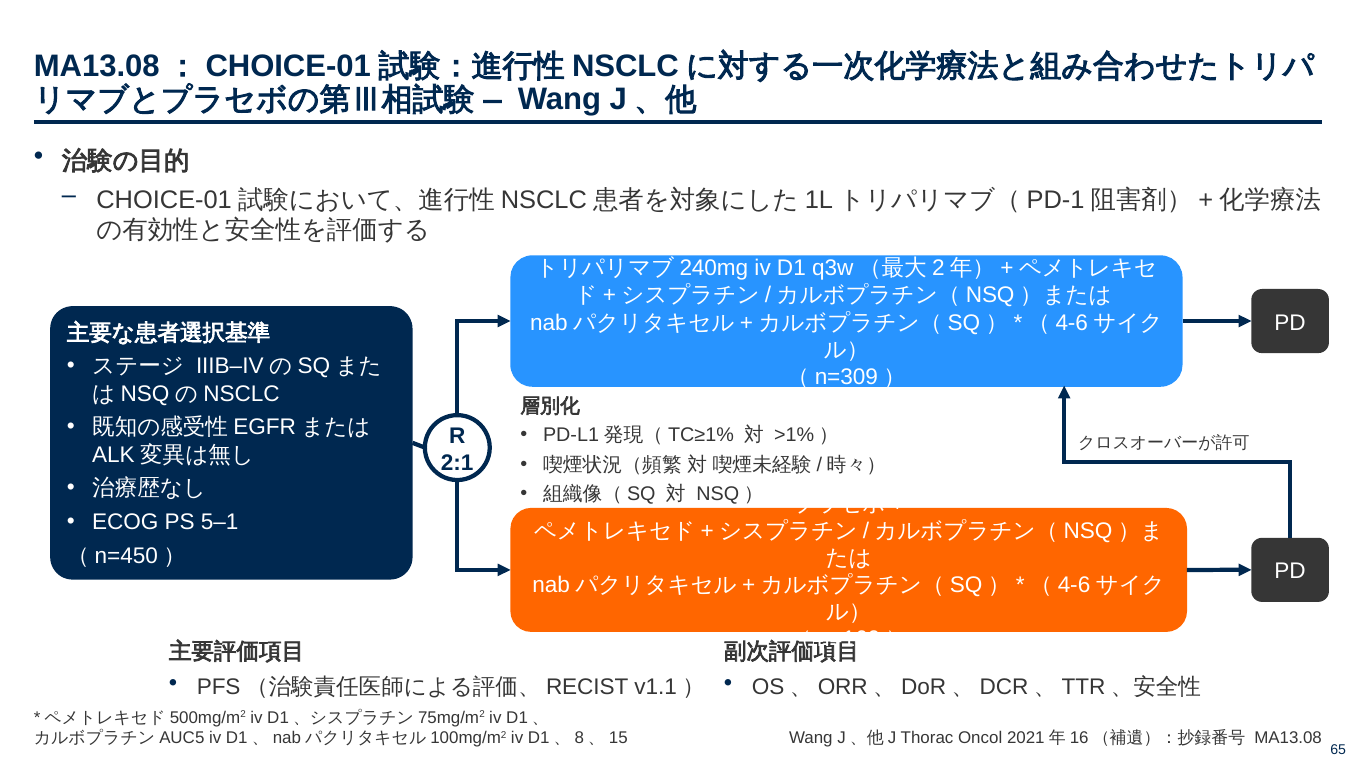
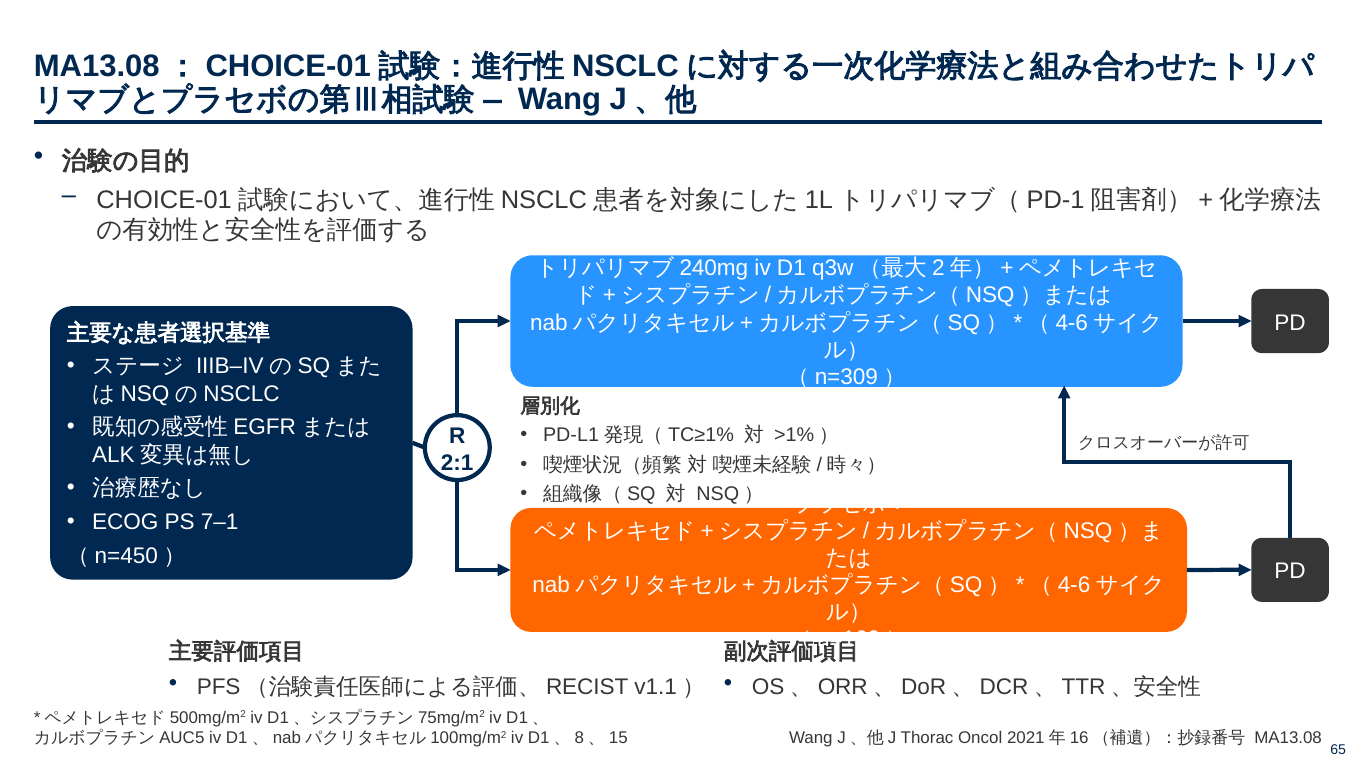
5–1: 5–1 -> 7–1
